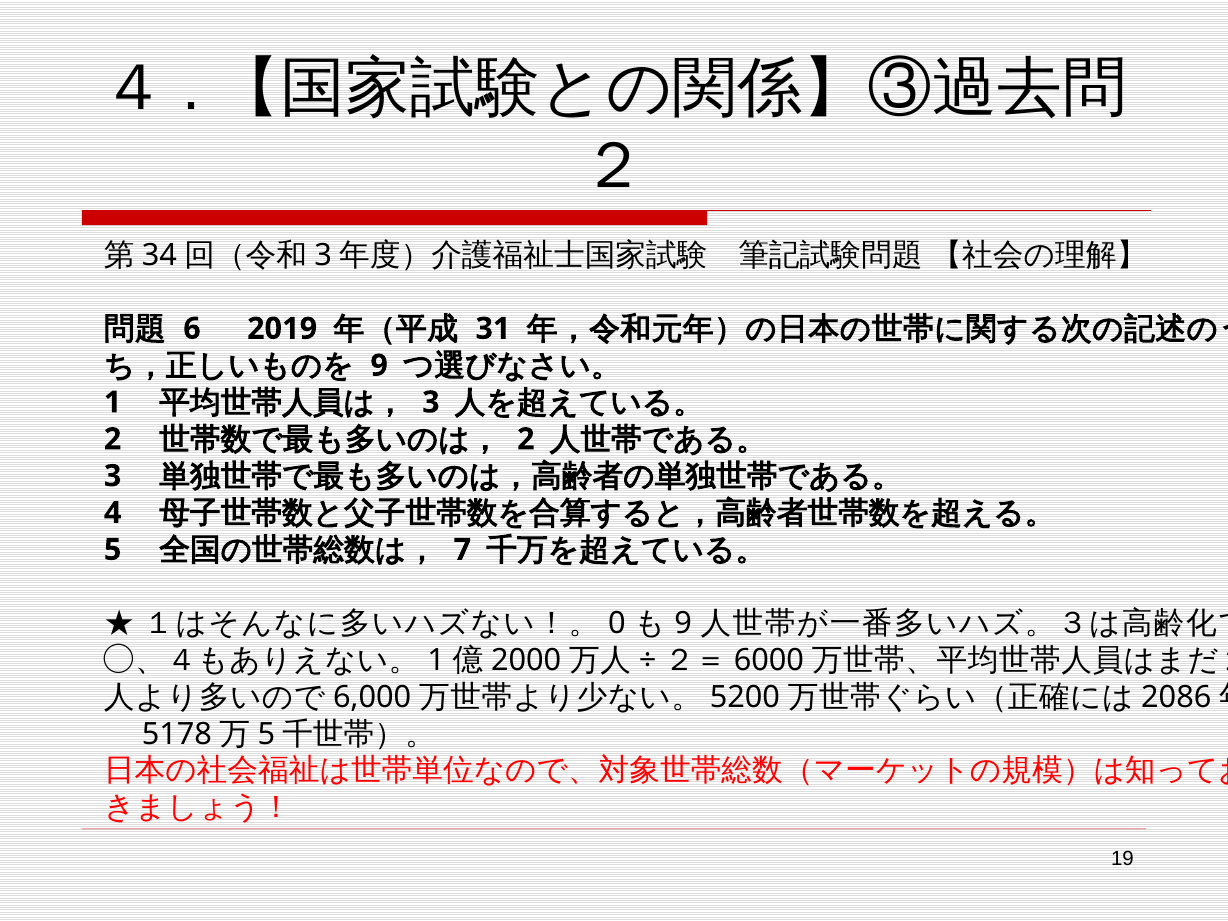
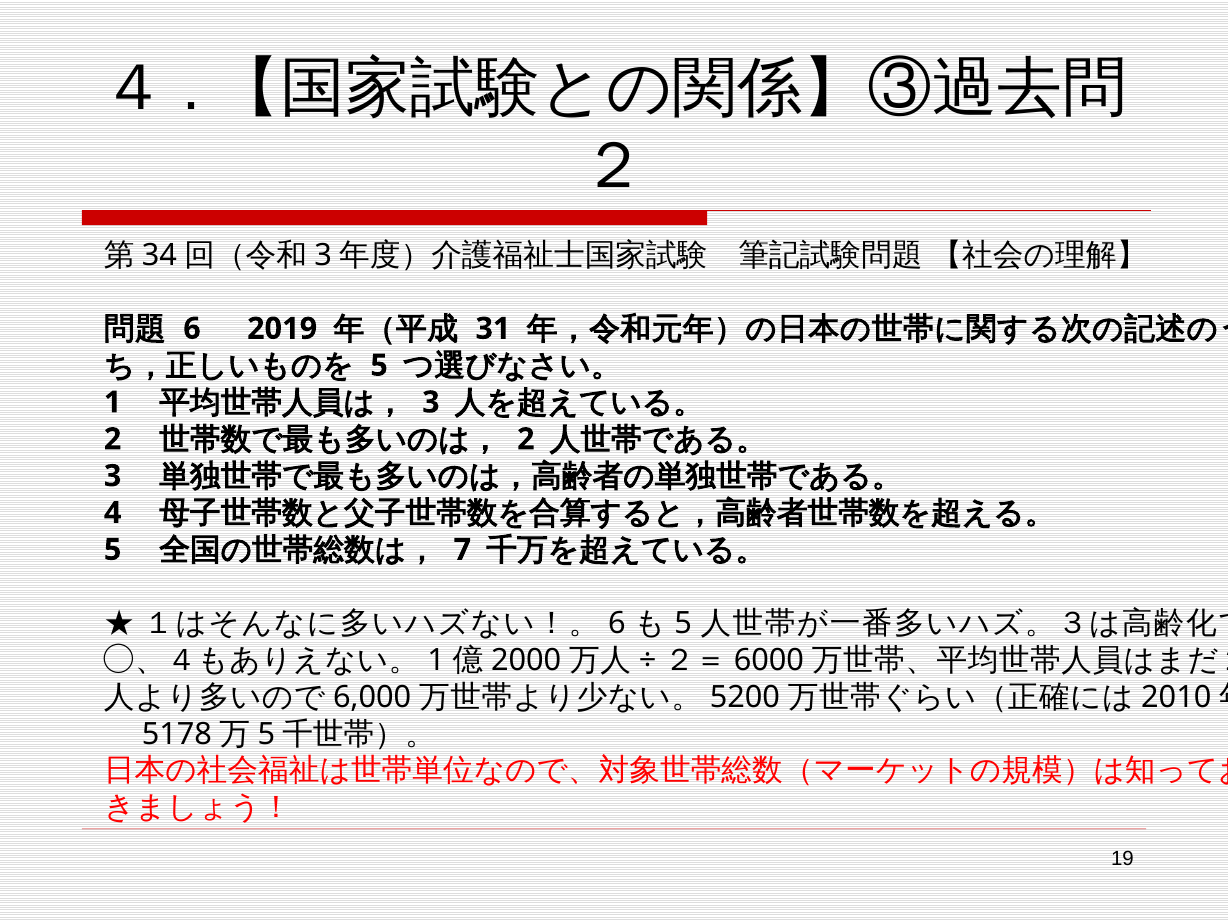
9 at (379, 365): 9 -> 5
0 at (617, 623): 0 -> 6
9 at (683, 623): 9 -> 5
2086: 2086 -> 2010
